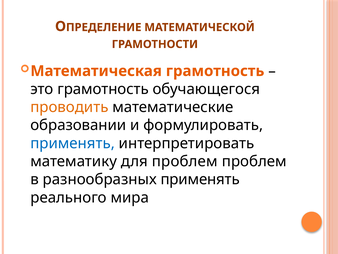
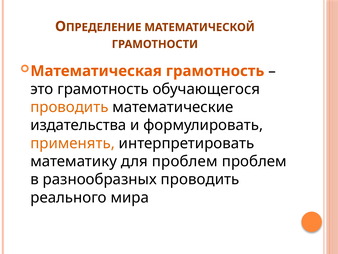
образовании: образовании -> издательства
применять at (73, 143) colour: blue -> orange
разнообразных применять: применять -> проводить
